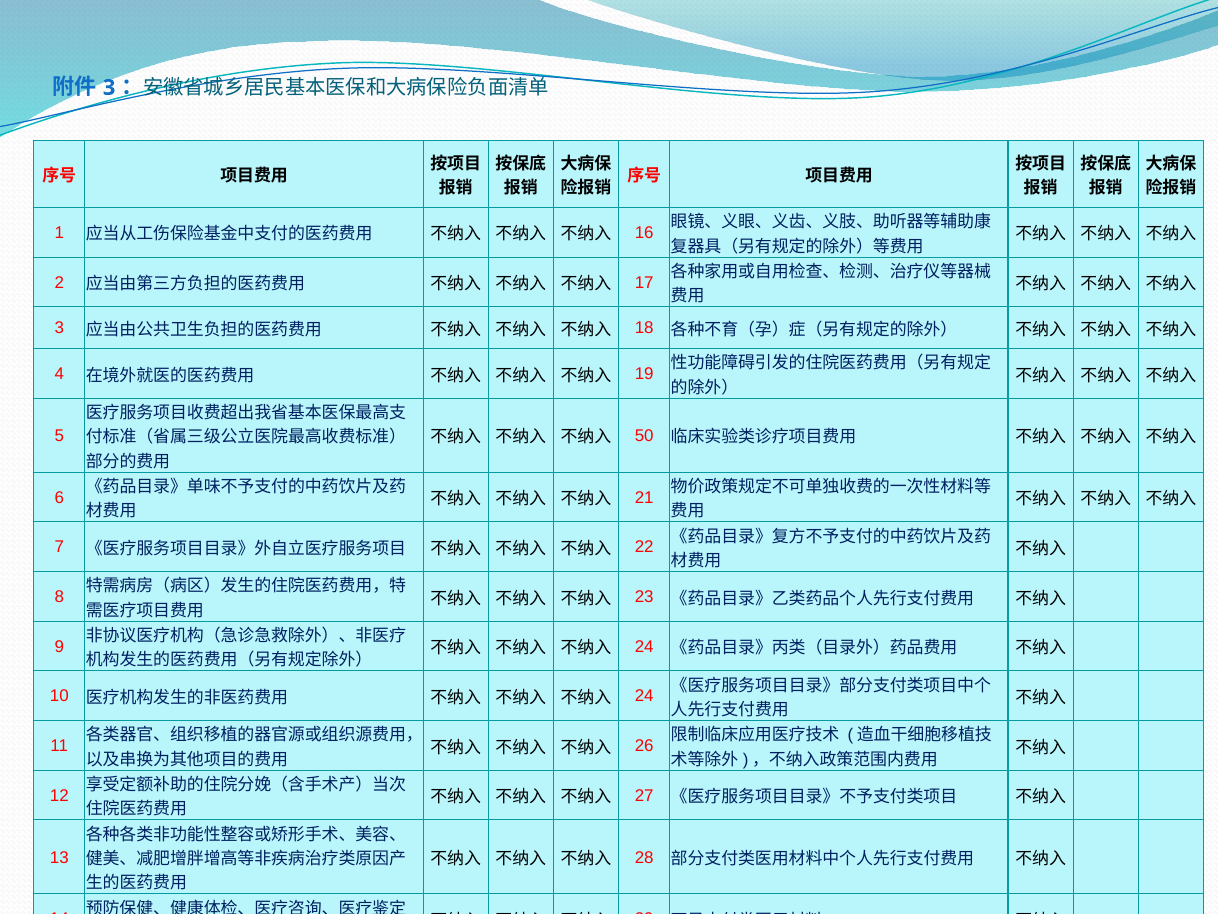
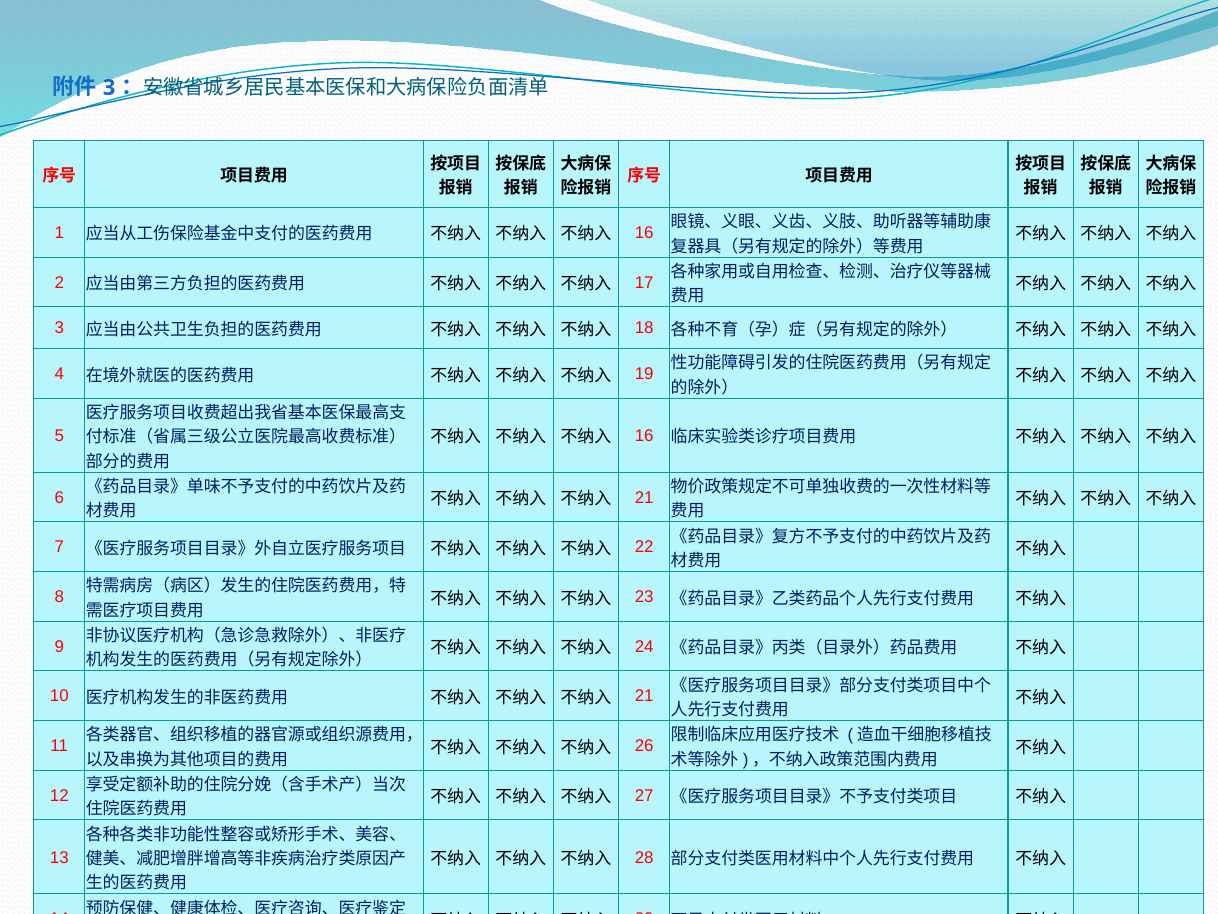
50 at (644, 436): 50 -> 16
24 at (644, 696): 24 -> 21
